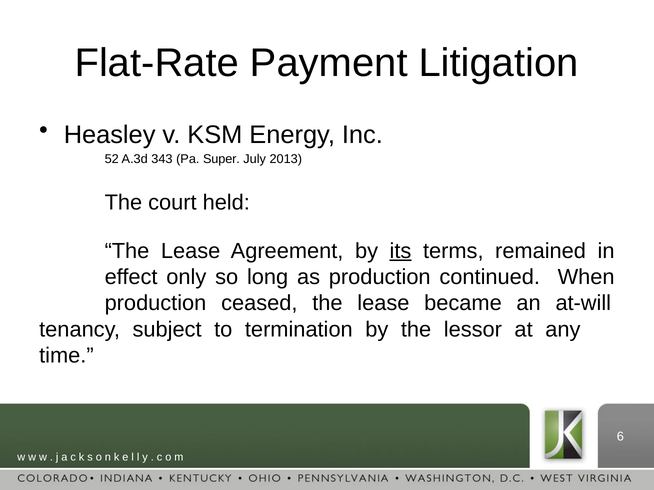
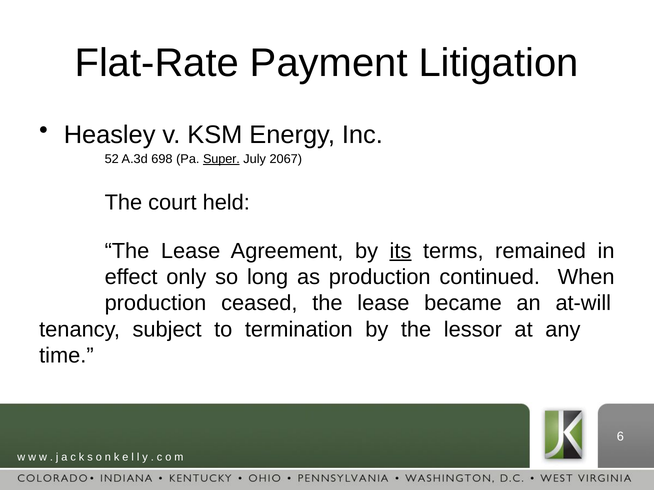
343: 343 -> 698
Super underline: none -> present
2013: 2013 -> 2067
